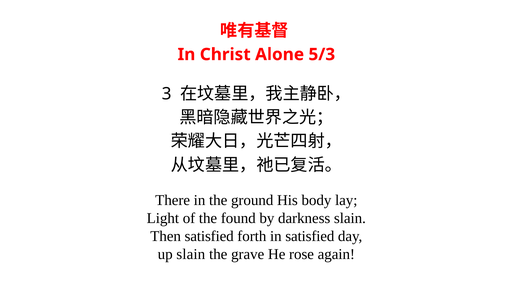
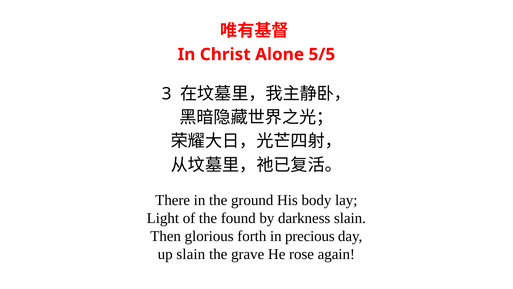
5/3: 5/3 -> 5/5
Then satisfied: satisfied -> glorious
in satisfied: satisfied -> precious
